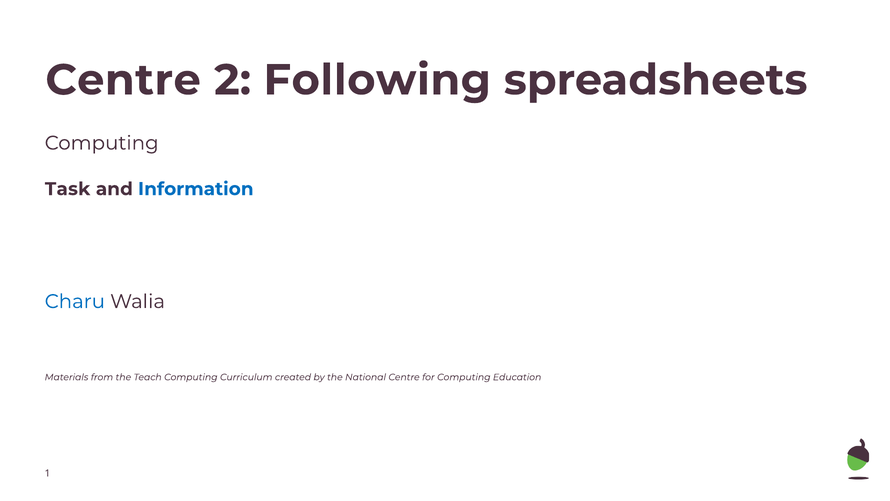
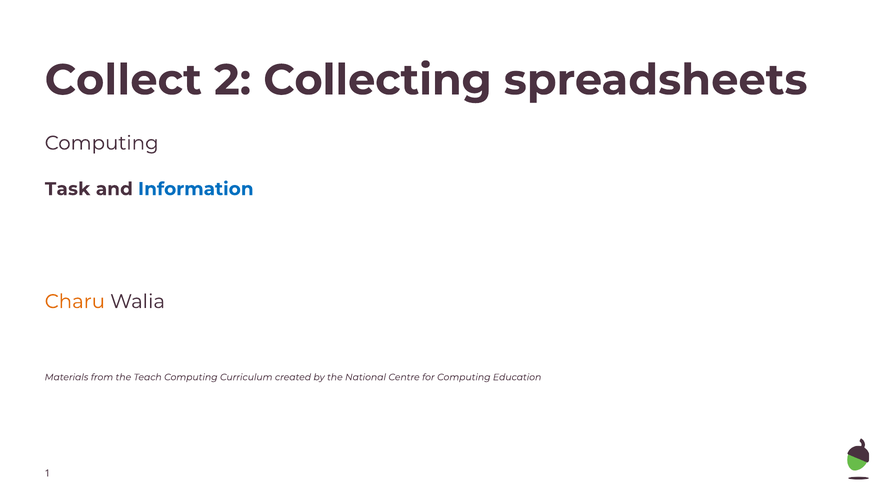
Centre at (123, 80): Centre -> Collect
Following: Following -> Collecting
Charu colour: blue -> orange
